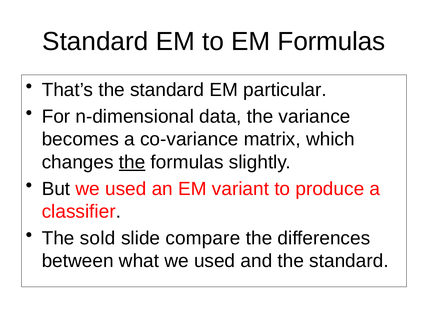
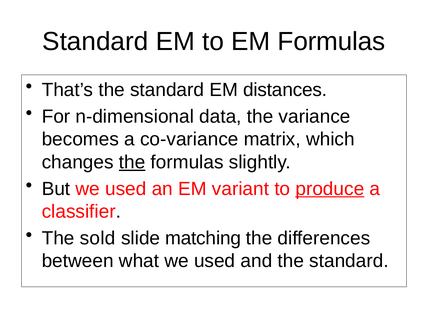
particular: particular -> distances
produce underline: none -> present
compare: compare -> matching
